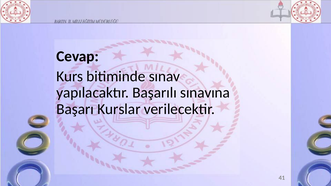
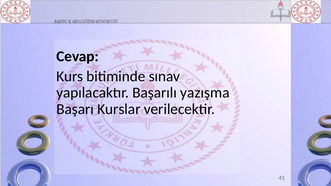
sınavına: sınavına -> yazışma
